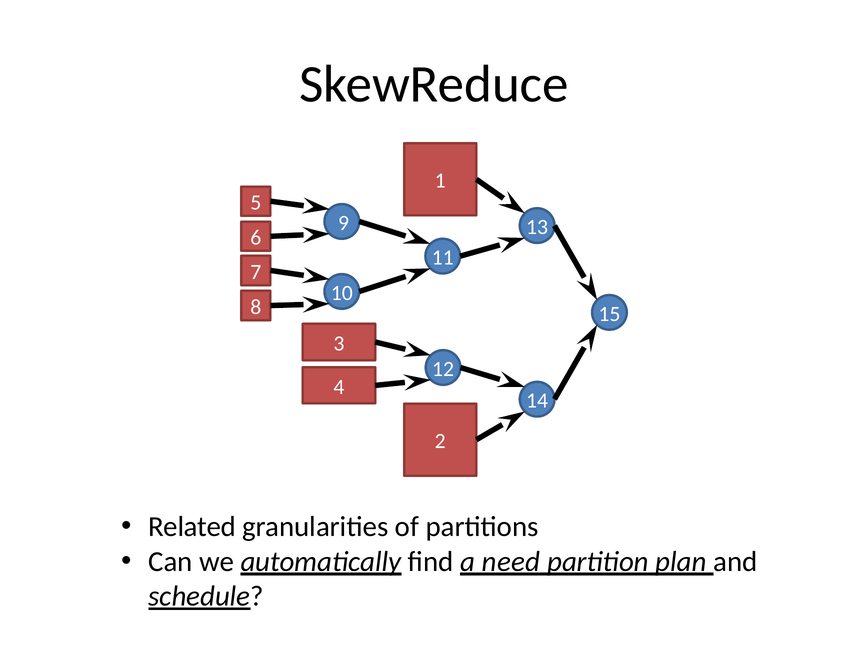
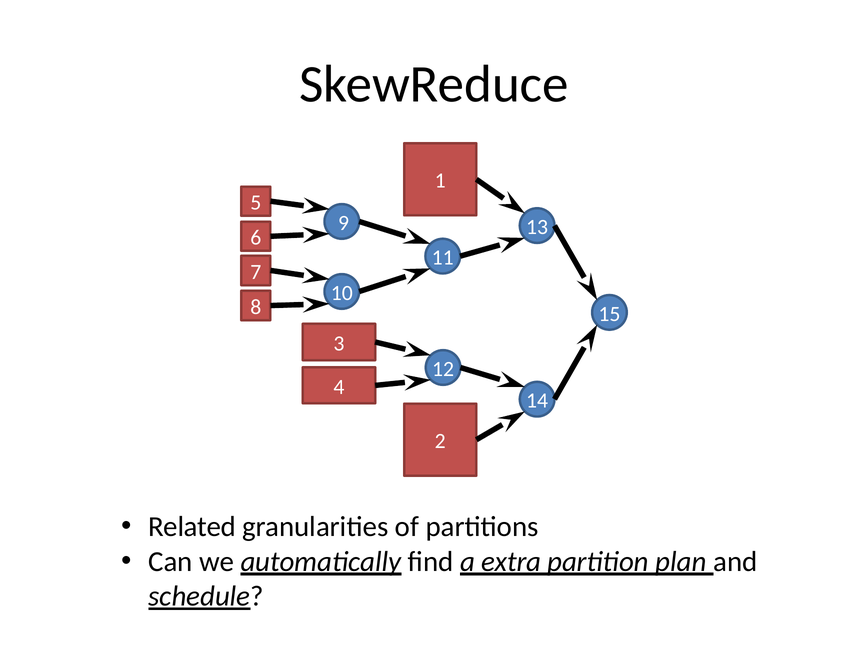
need: need -> extra
